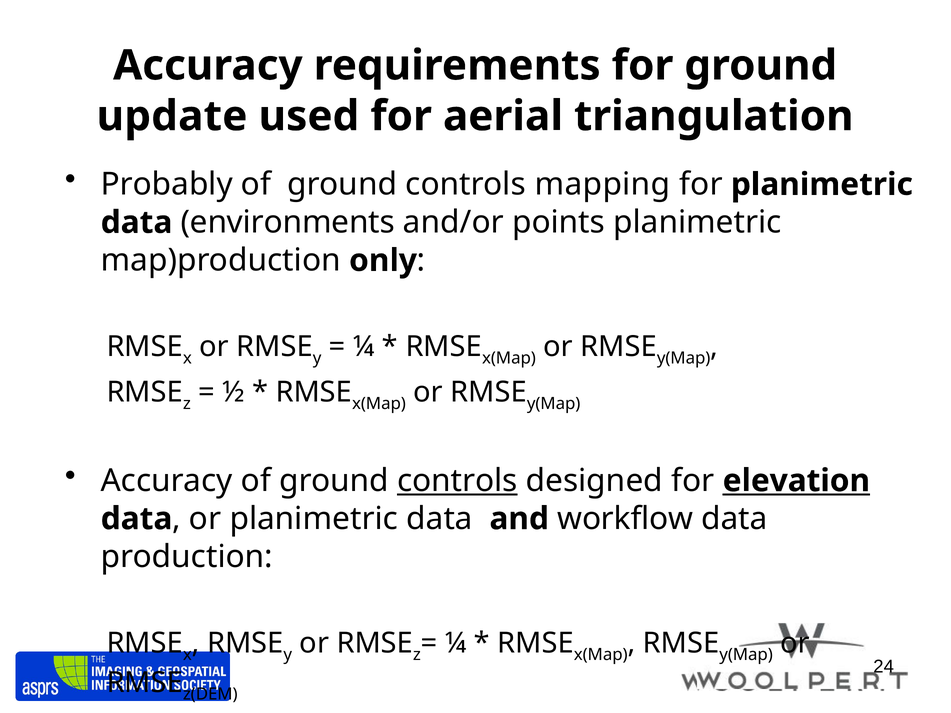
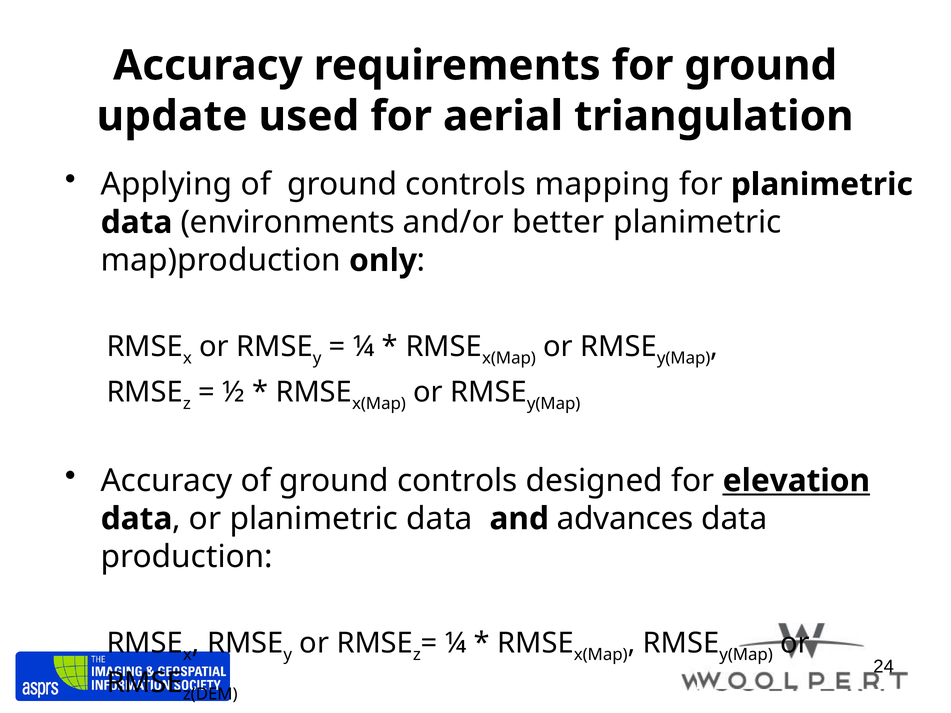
Probably: Probably -> Applying
points: points -> better
controls at (457, 481) underline: present -> none
workflow: workflow -> advances
